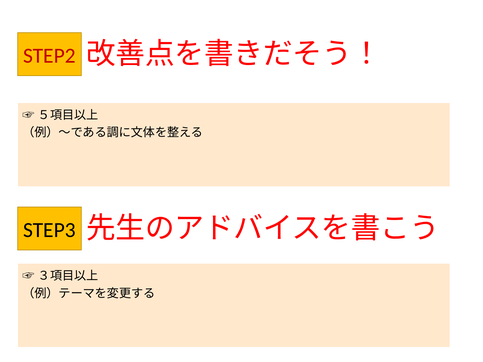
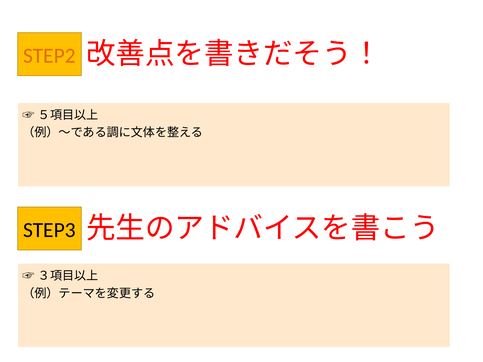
STEP2 colour: red -> orange
